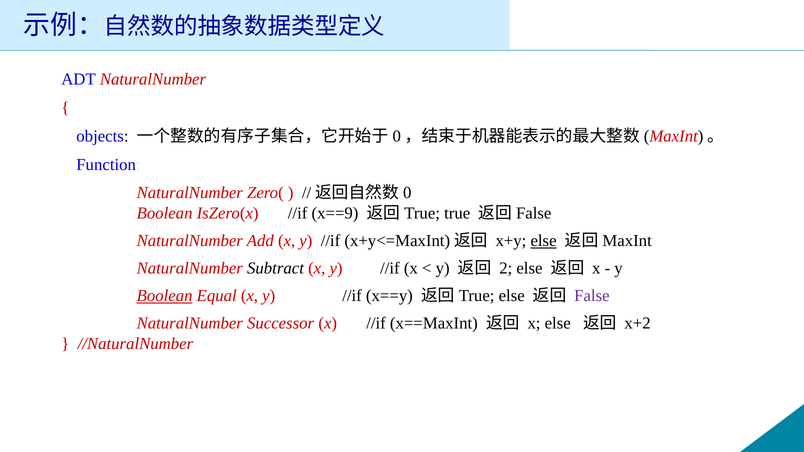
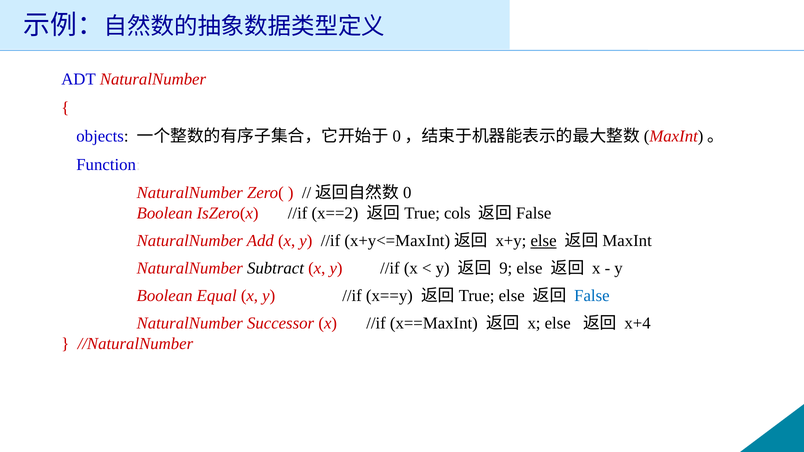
x==9: x==9 -> x==2
true: true -> cols
2: 2 -> 9
Boolean at (165, 296) underline: present -> none
False colour: purple -> blue
x+2: x+2 -> x+4
